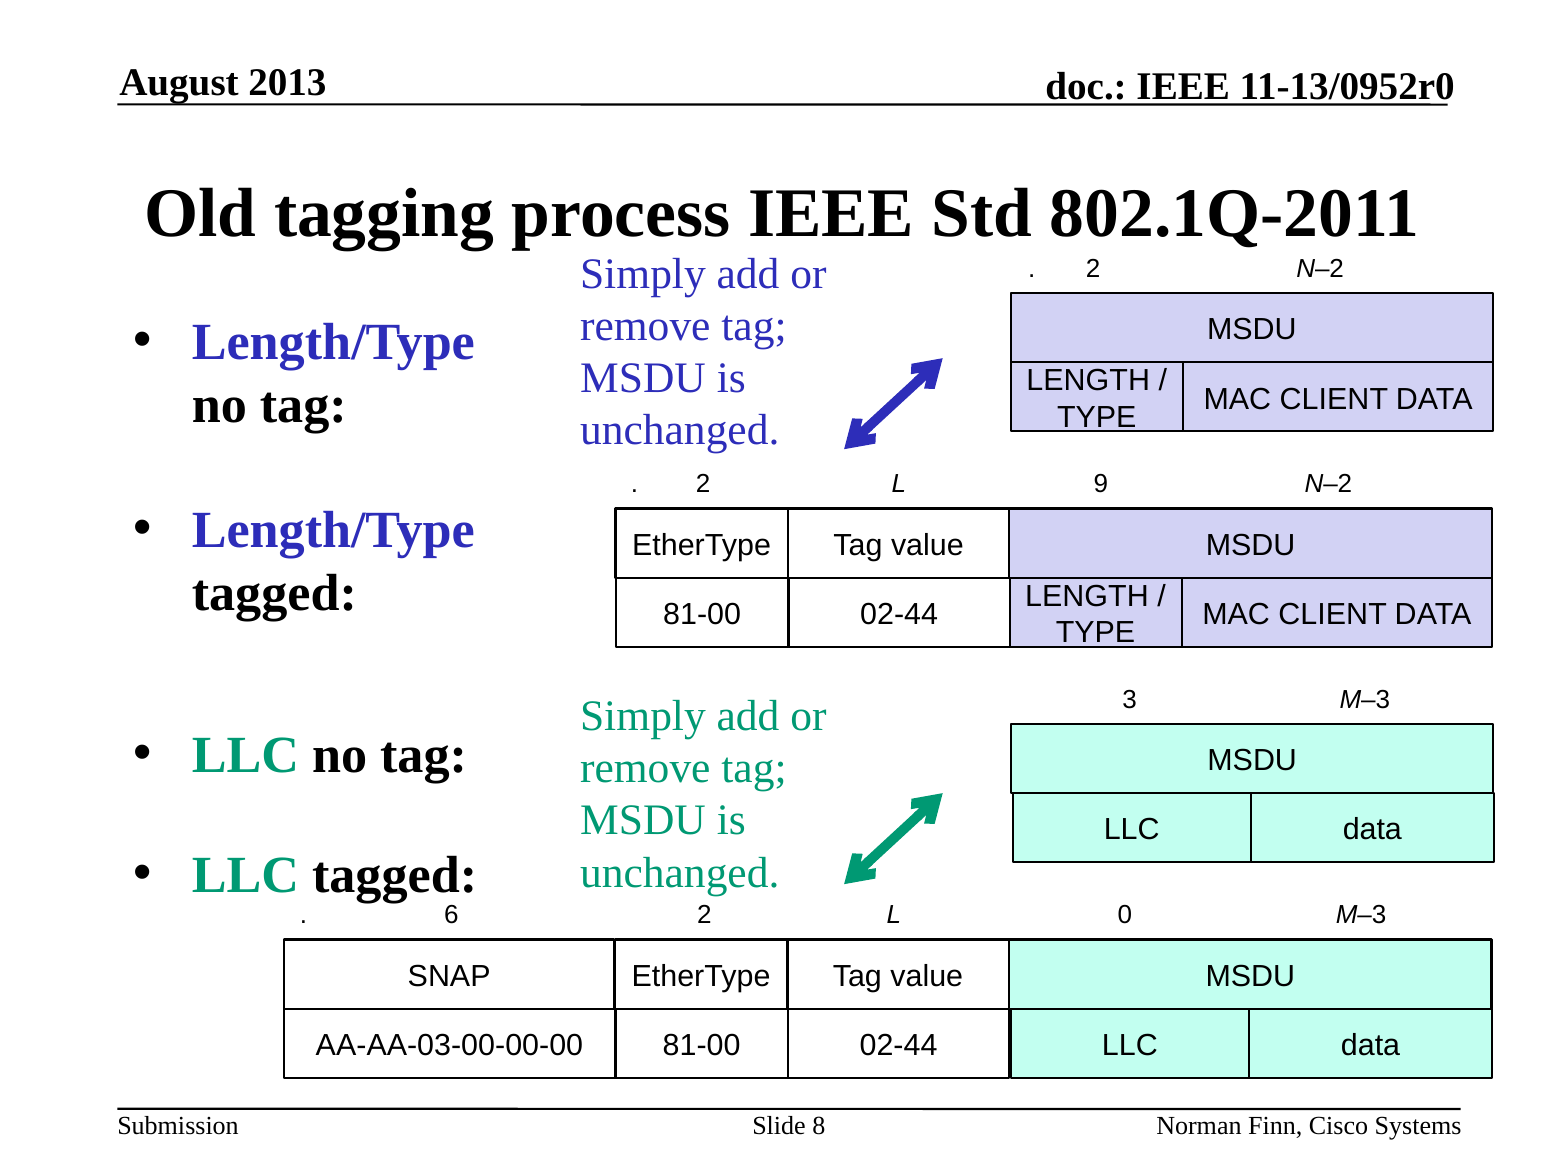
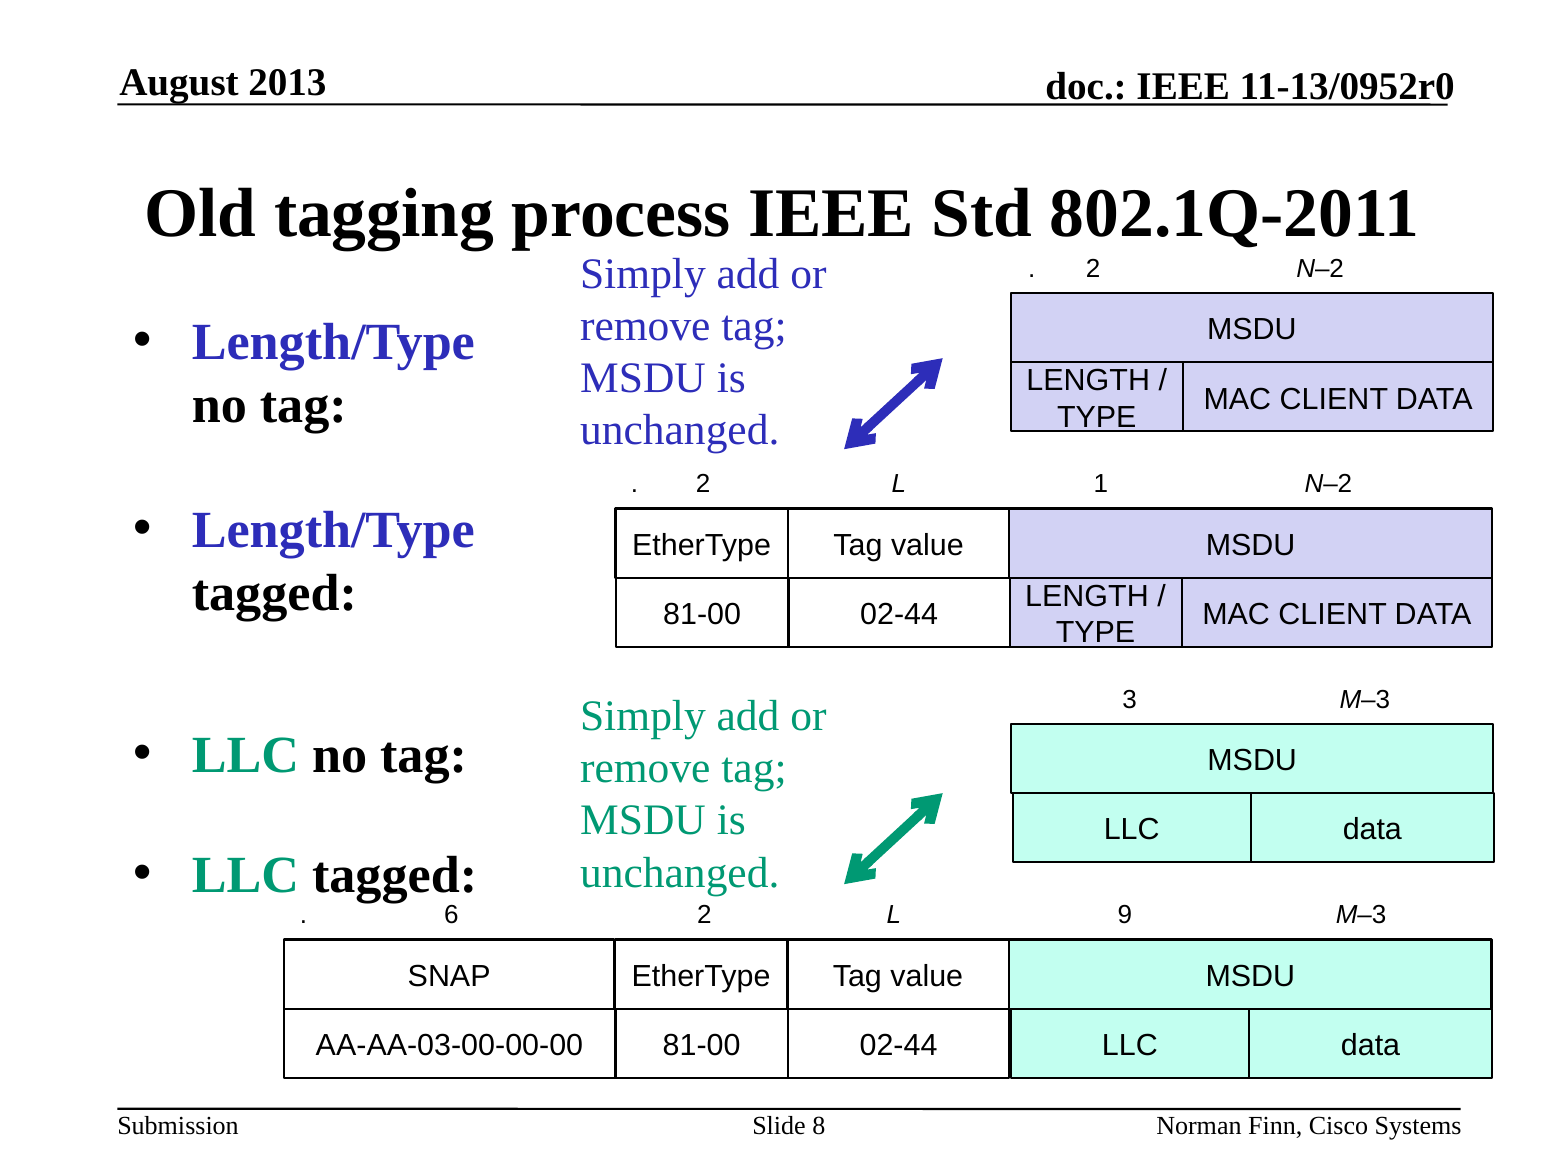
9: 9 -> 1
0: 0 -> 9
